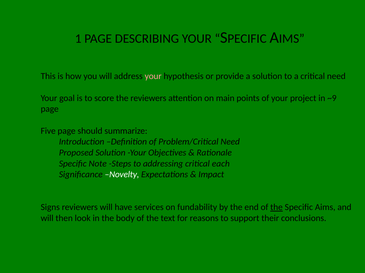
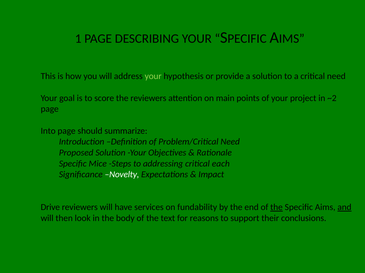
your at (153, 76) colour: pink -> light green
~9: ~9 -> ~2
Five: Five -> Into
Note: Note -> Mice
Signs: Signs -> Drive
and underline: none -> present
